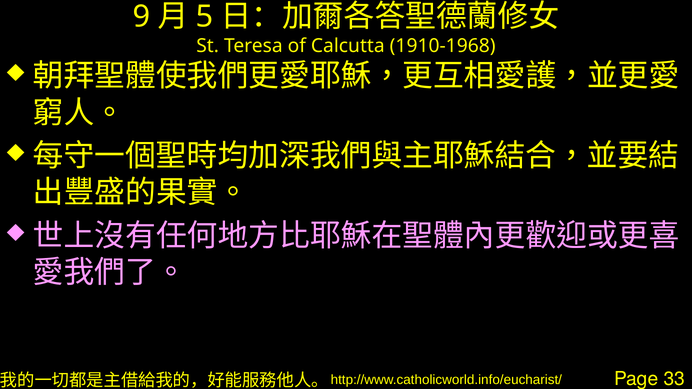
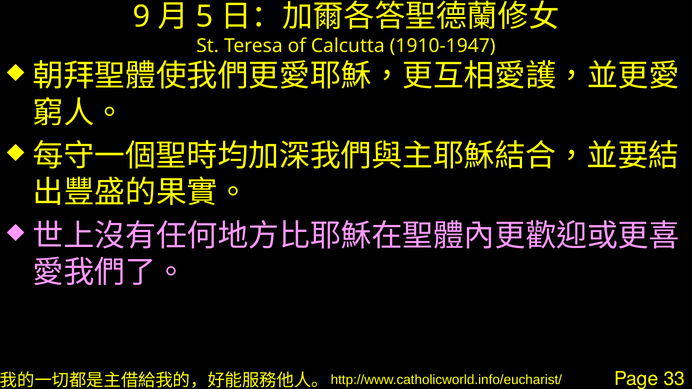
1910-1968: 1910-1968 -> 1910-1947
